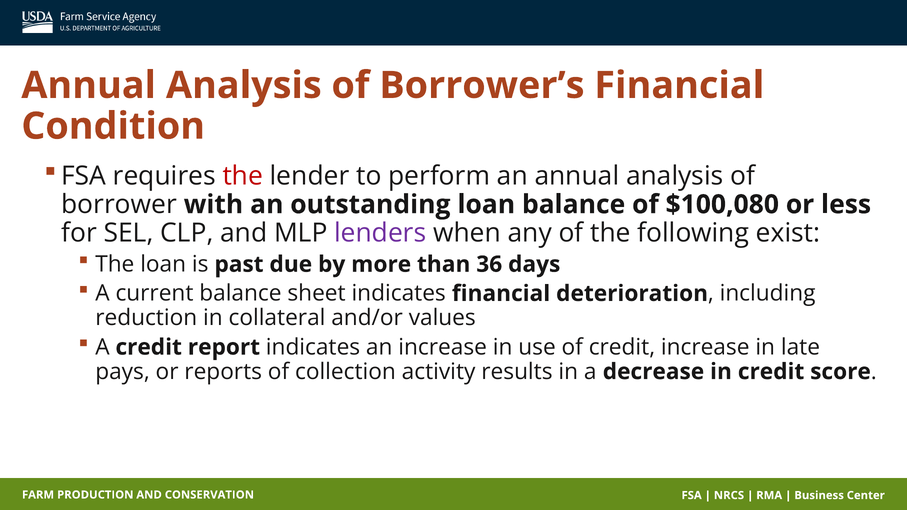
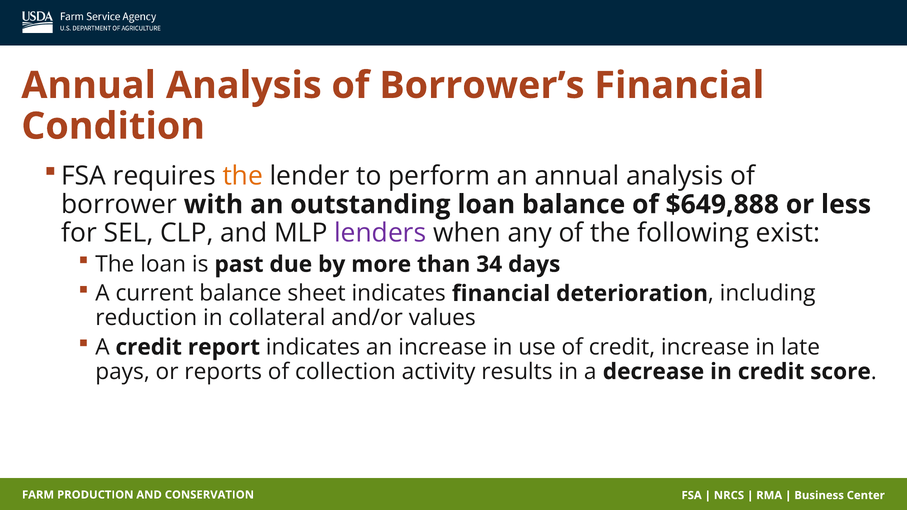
the at (243, 176) colour: red -> orange
$100,080: $100,080 -> $649,888
36: 36 -> 34
